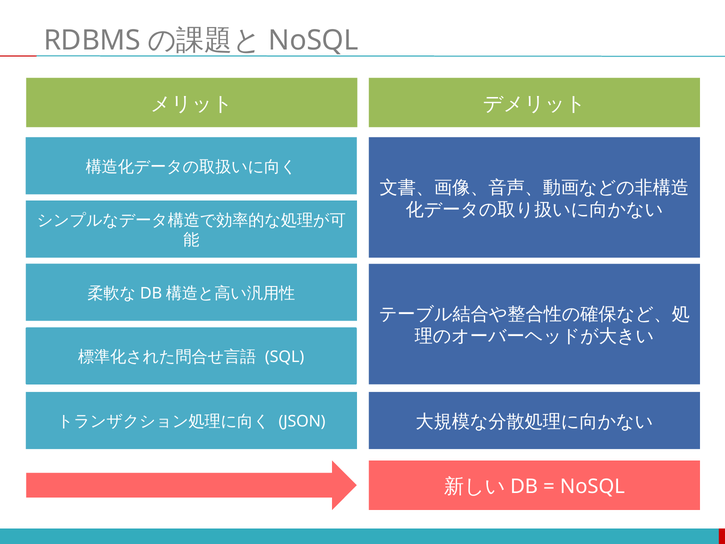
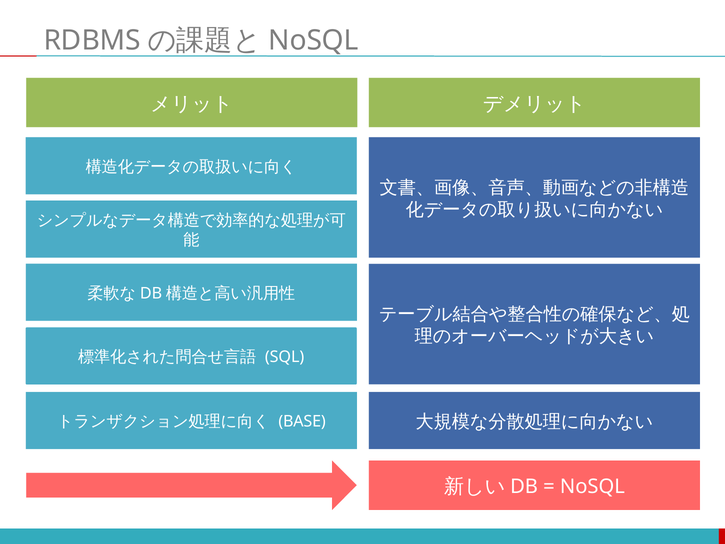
JSON: JSON -> BASE
